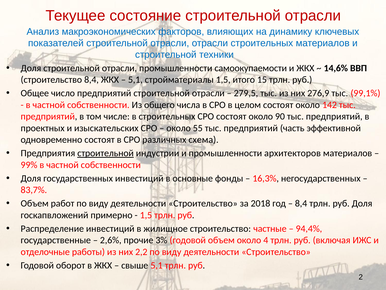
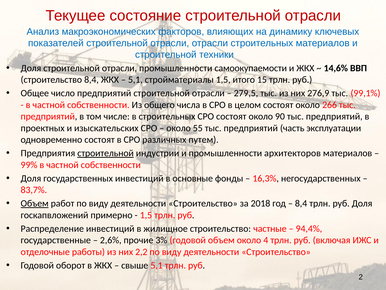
142: 142 -> 266
эффективной: эффективной -> эксплуатации
схема: схема -> путем
Объем at (35, 203) underline: none -> present
